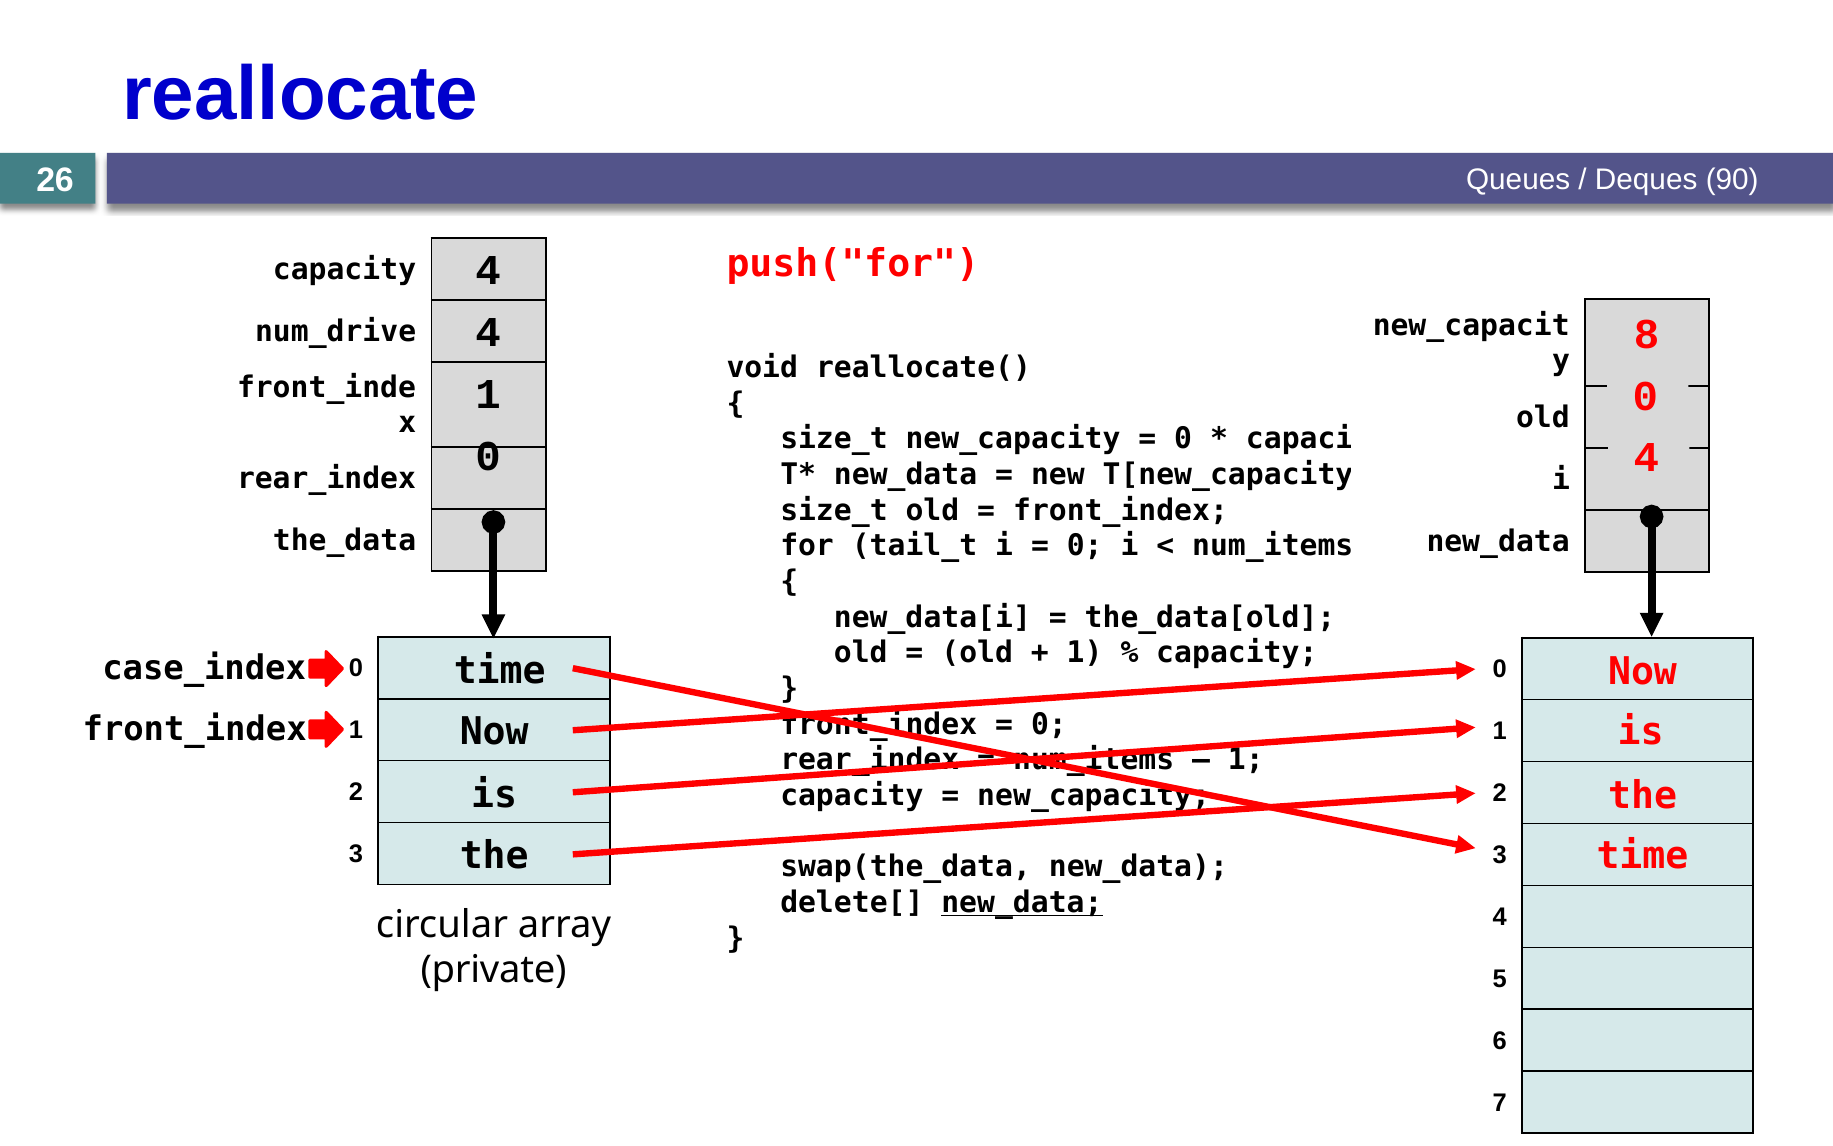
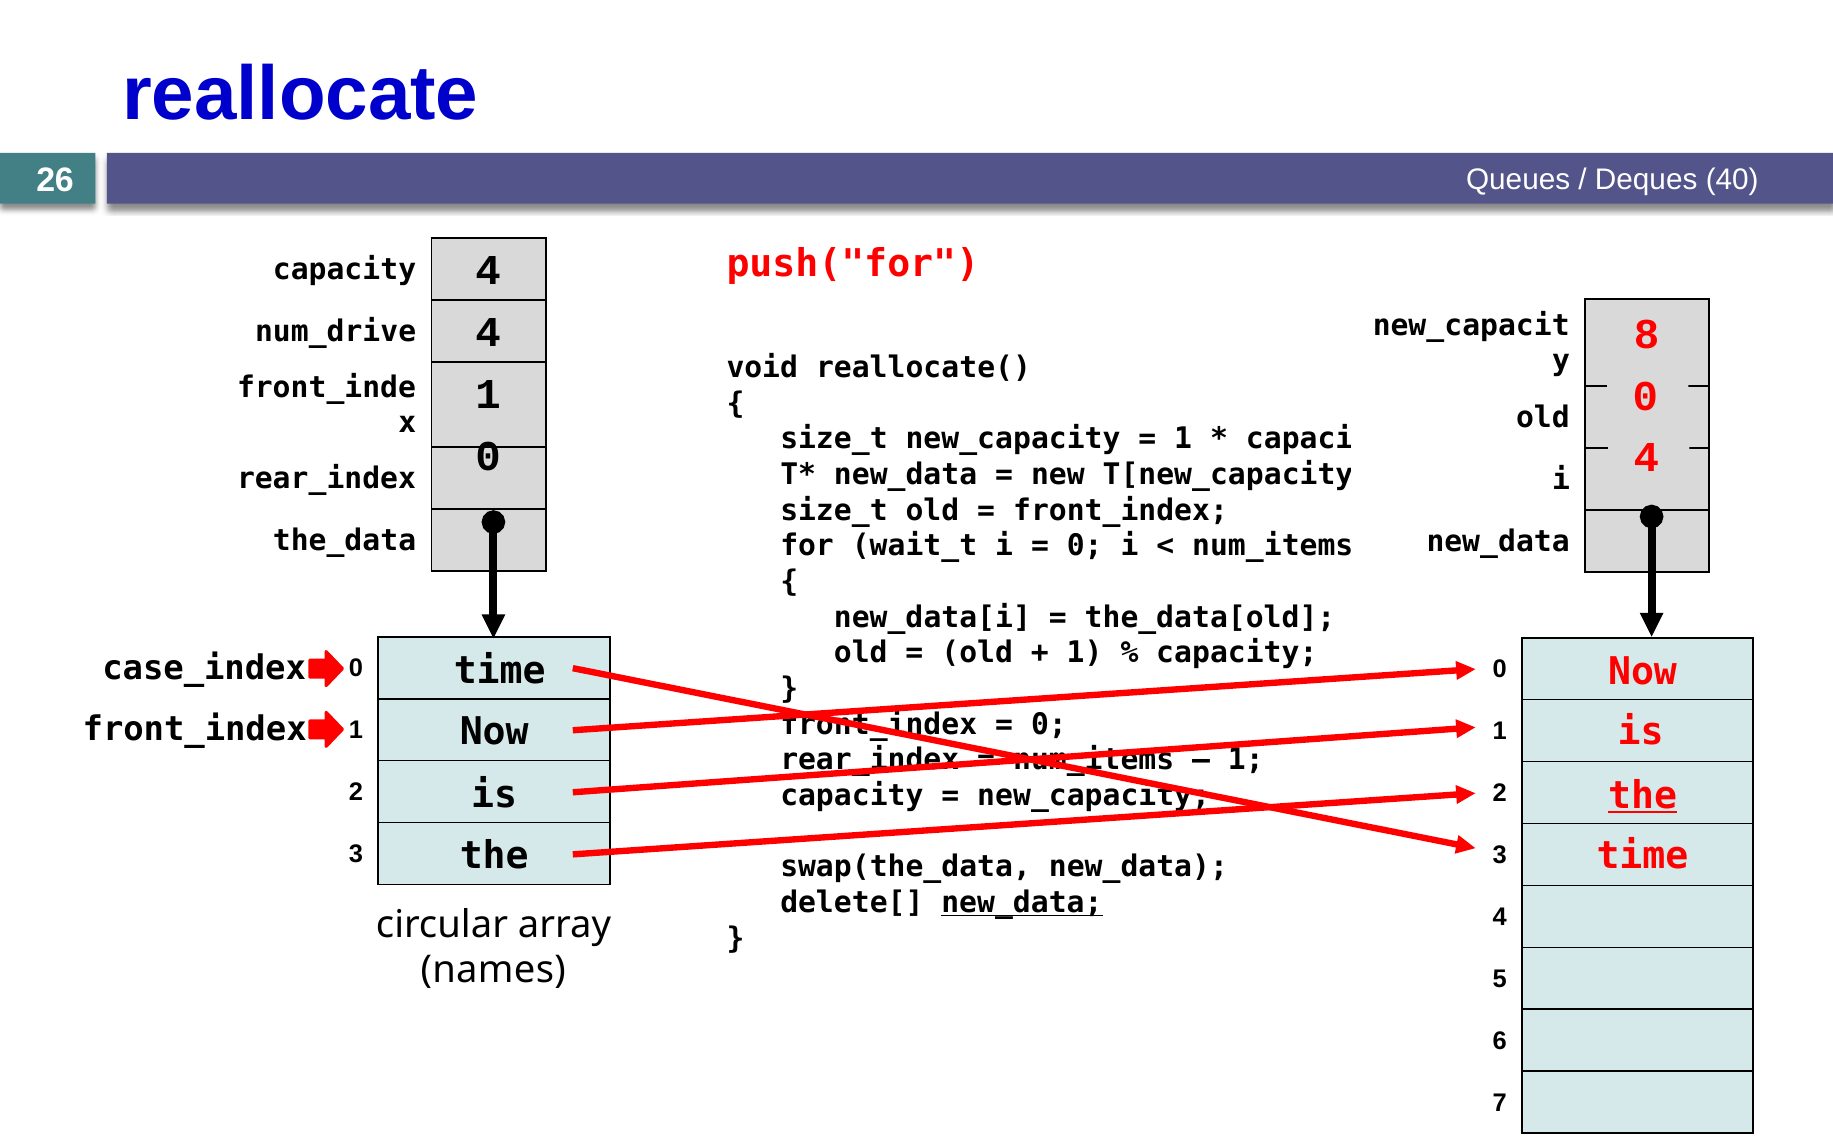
90: 90 -> 40
0 at (1183, 439): 0 -> 1
tail_t: tail_t -> wait_t
the at (1643, 795) underline: none -> present
private: private -> names
